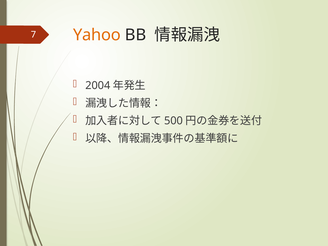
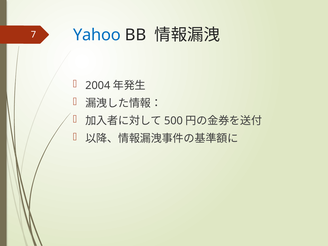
Yahoo colour: orange -> blue
